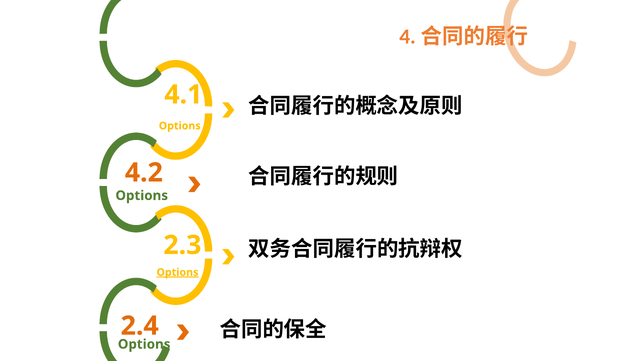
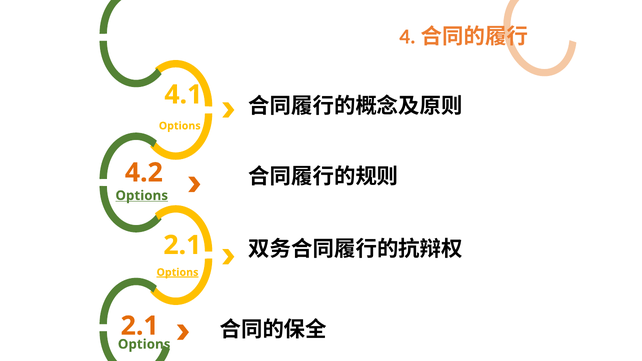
Options at (142, 196) underline: none -> present
2.3 at (182, 245): 2.3 -> 2.1
2.4 at (140, 326): 2.4 -> 2.1
